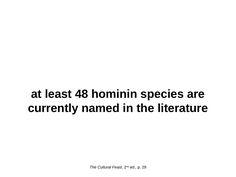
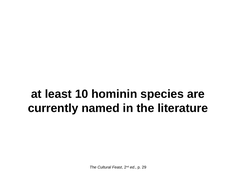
48: 48 -> 10
